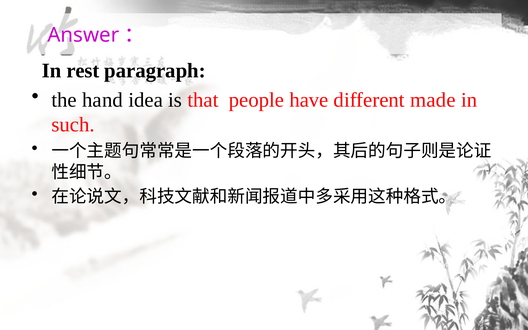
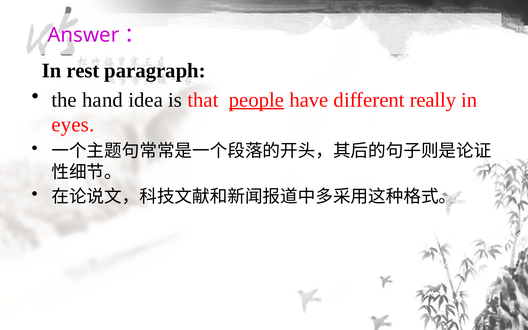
people underline: none -> present
made: made -> really
such: such -> eyes
